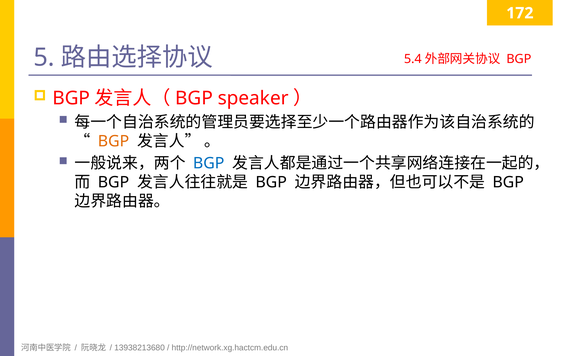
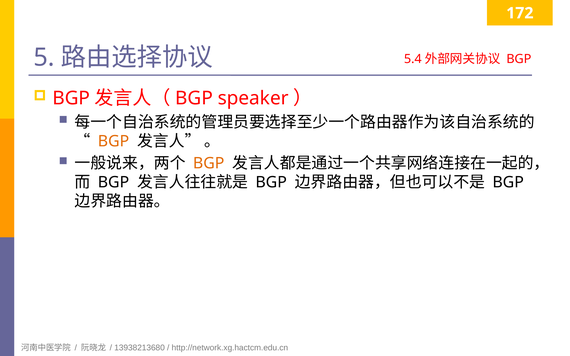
BGP at (209, 163) colour: blue -> orange
